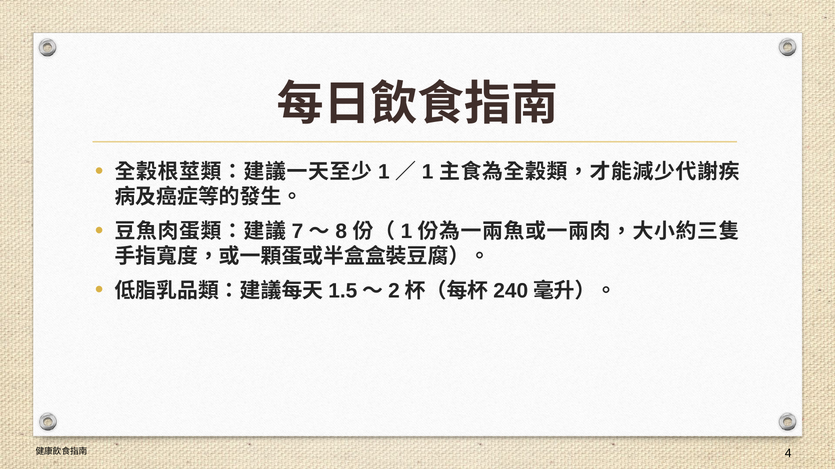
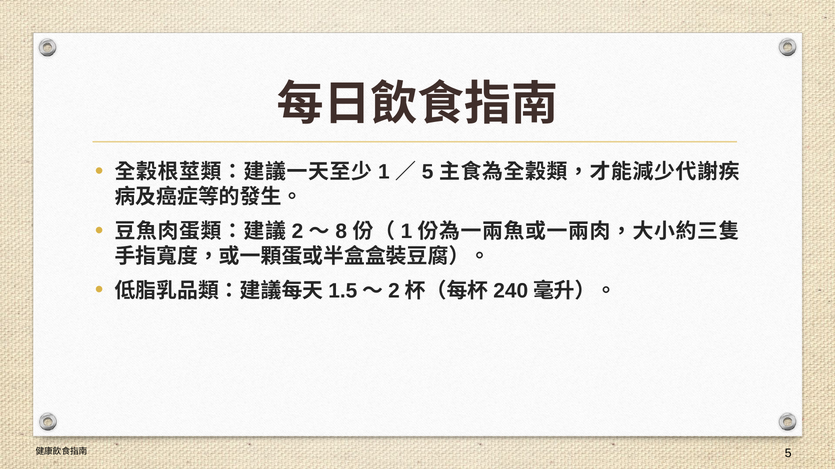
1 at (428, 172): 1 -> 5
7: 7 -> 2
4 at (788, 454): 4 -> 5
